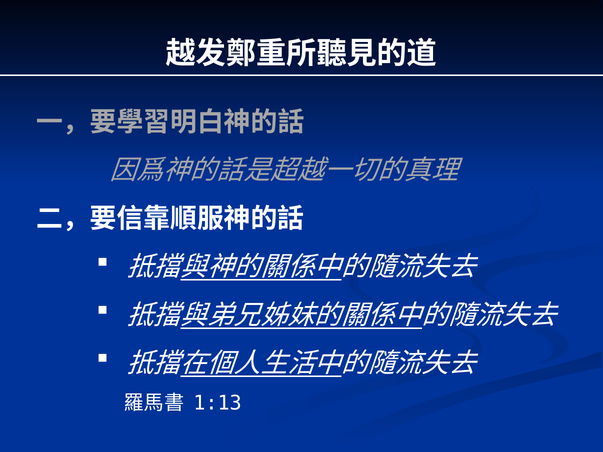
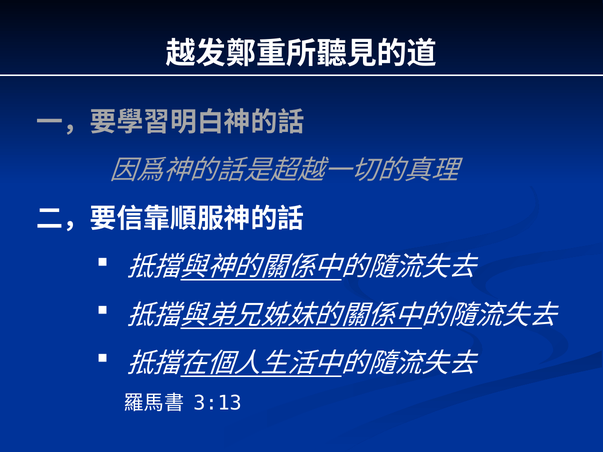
1:13: 1:13 -> 3:13
